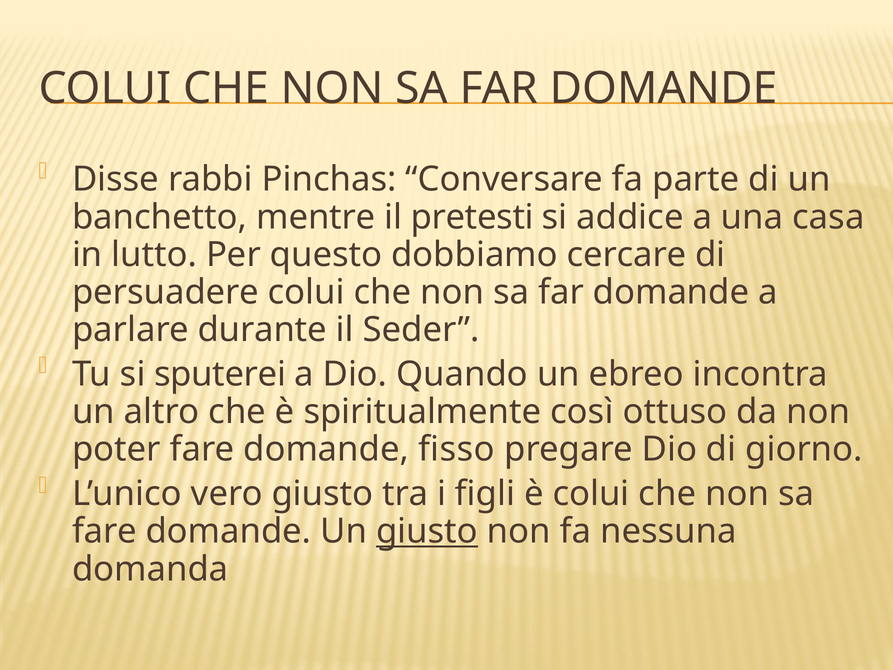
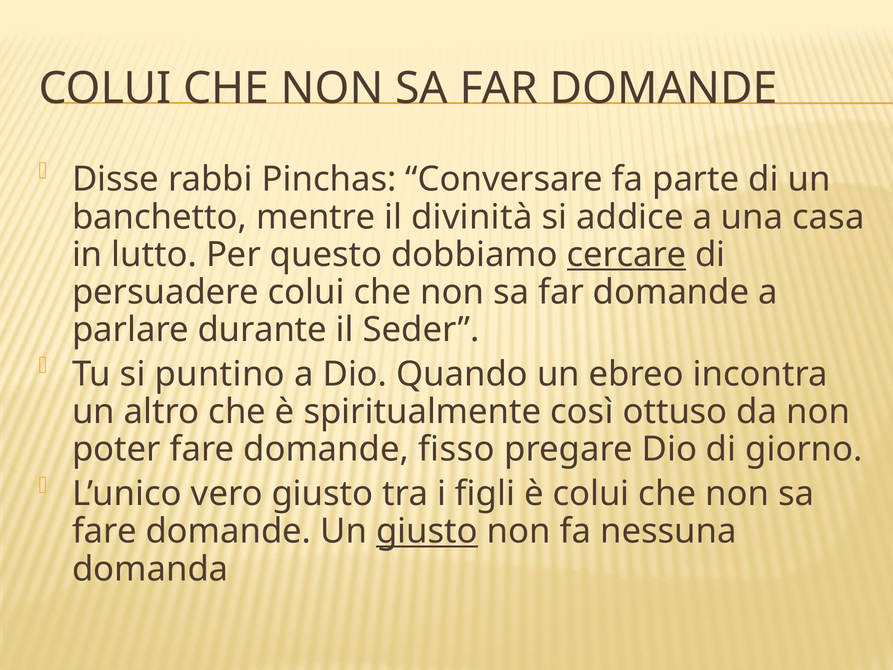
pretesti: pretesti -> divinità
cercare underline: none -> present
sputerei: sputerei -> puntino
